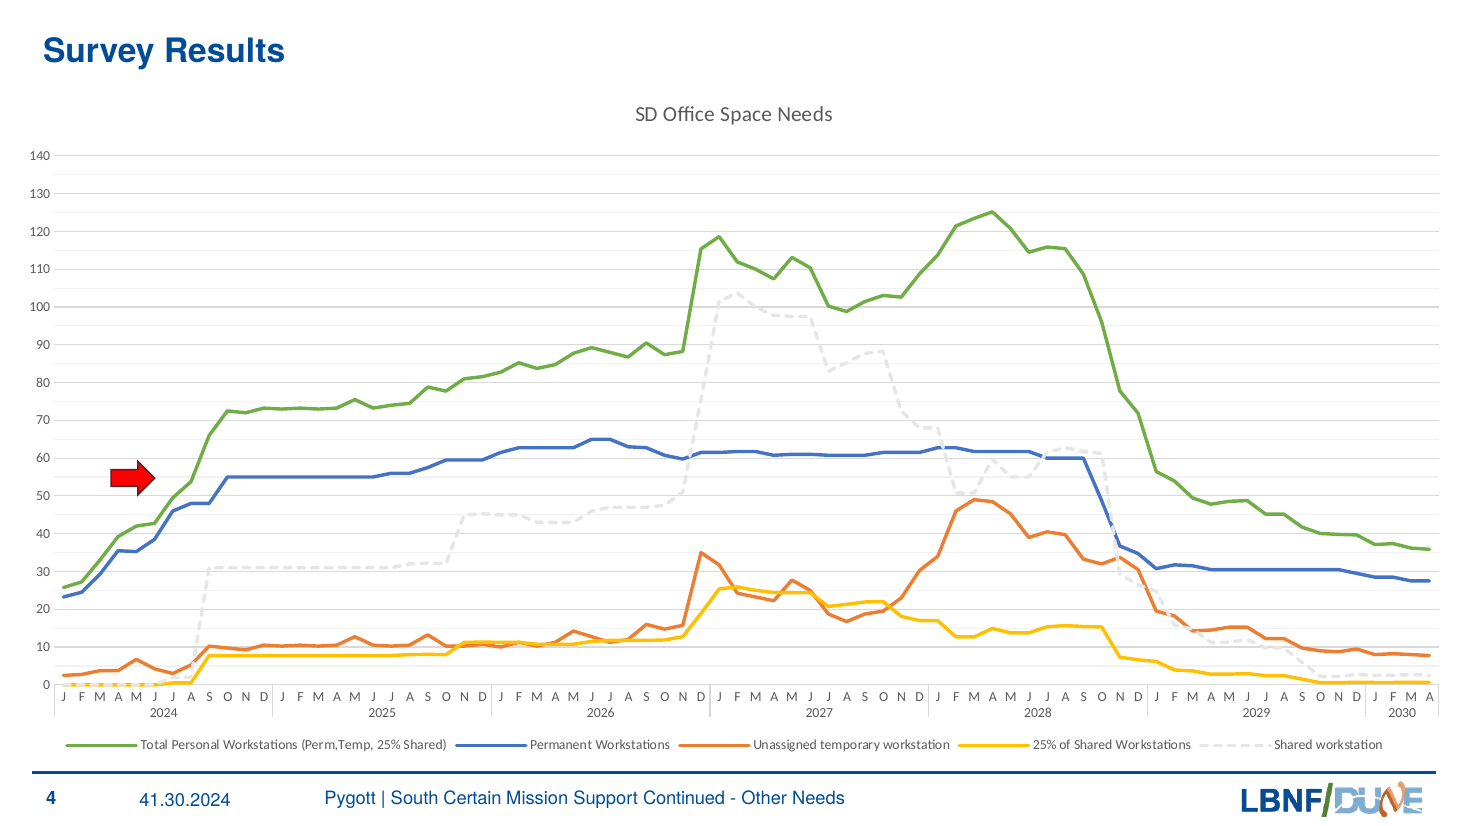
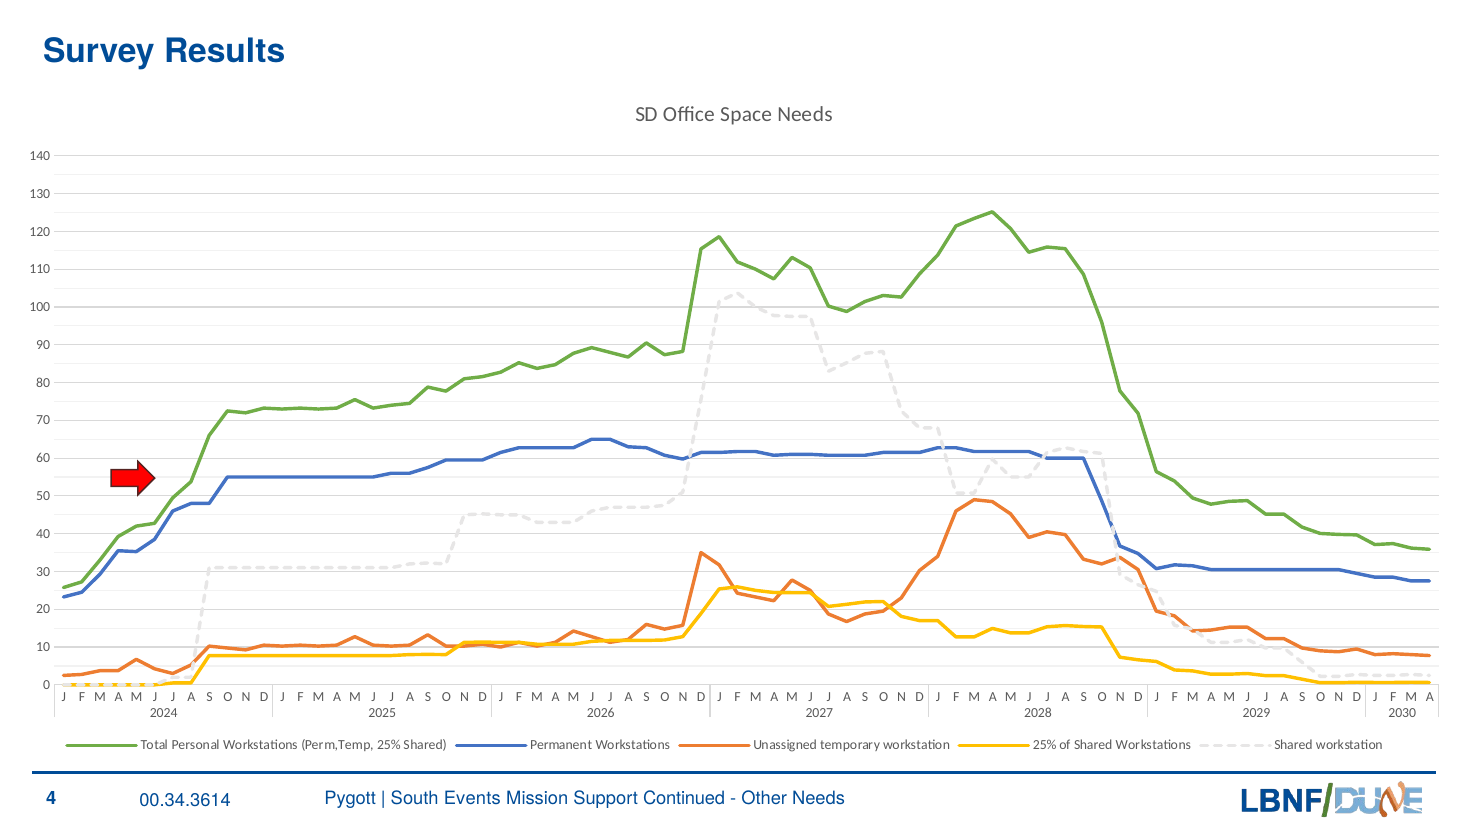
Certain: Certain -> Events
41.30.2024: 41.30.2024 -> 00.34.3614
